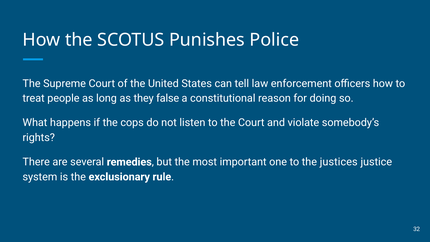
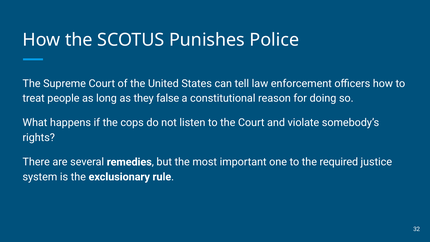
justices: justices -> required
